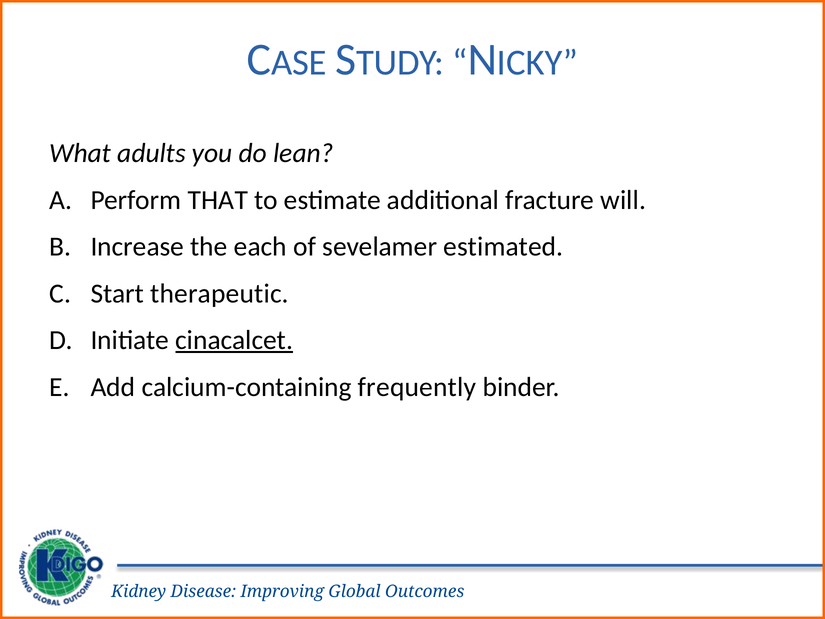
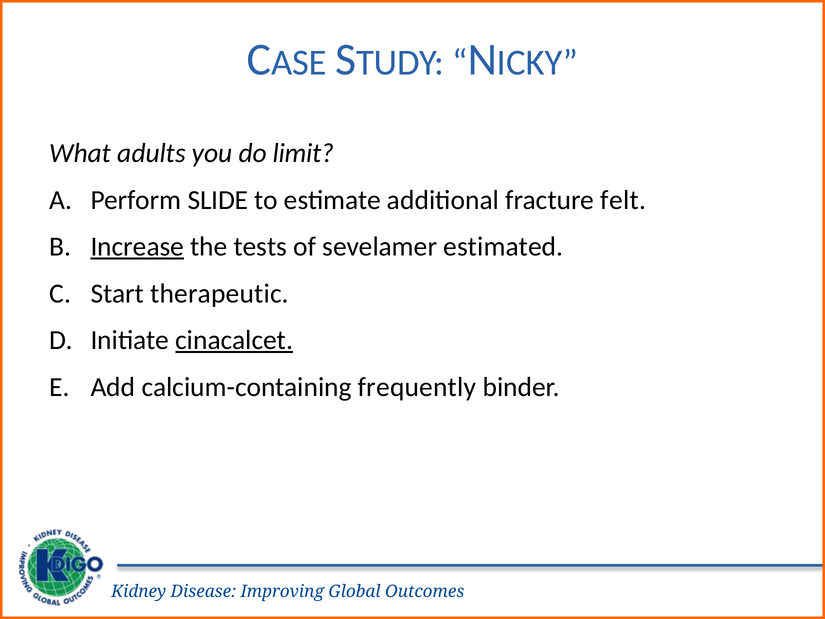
lean: lean -> limit
THAT: THAT -> SLIDE
will: will -> felt
Increase underline: none -> present
each: each -> tests
